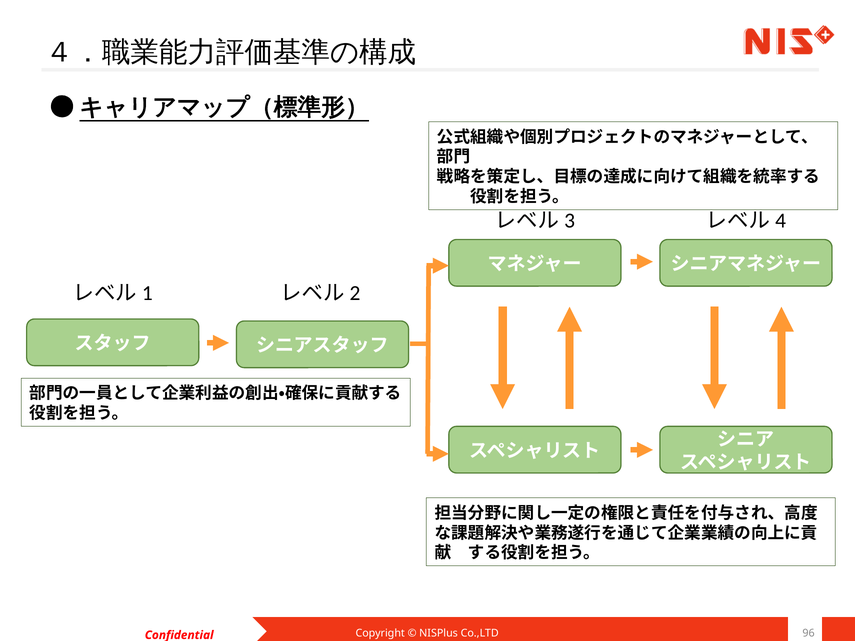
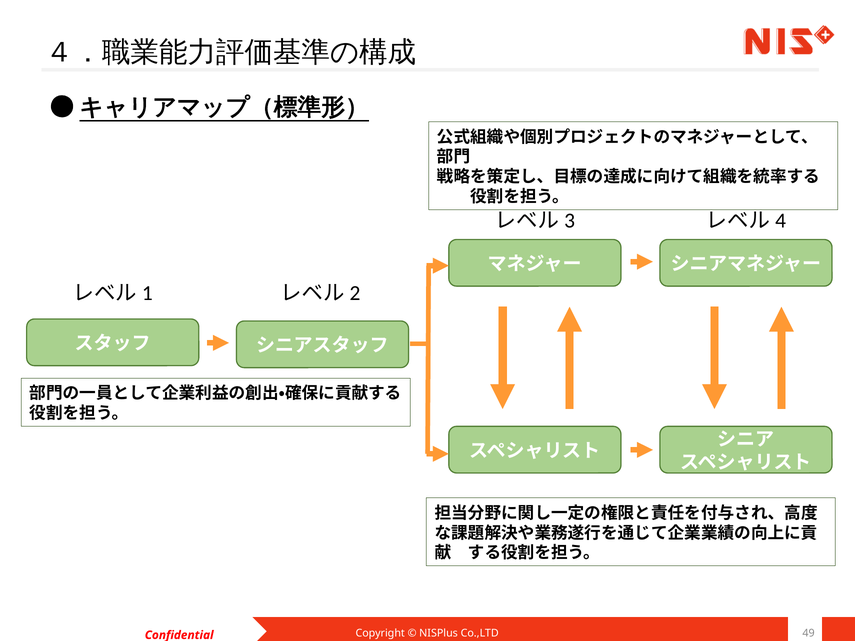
96: 96 -> 49
